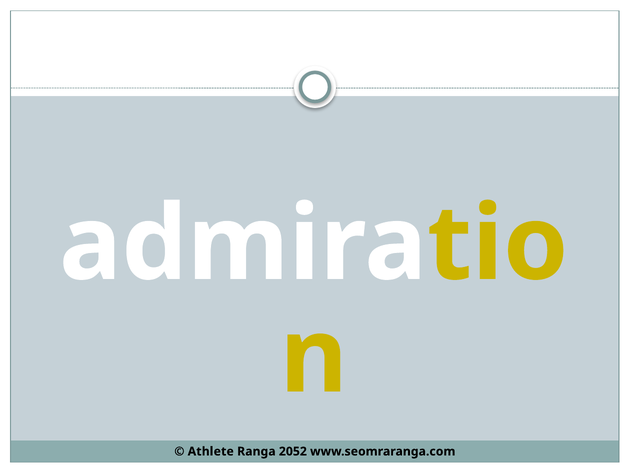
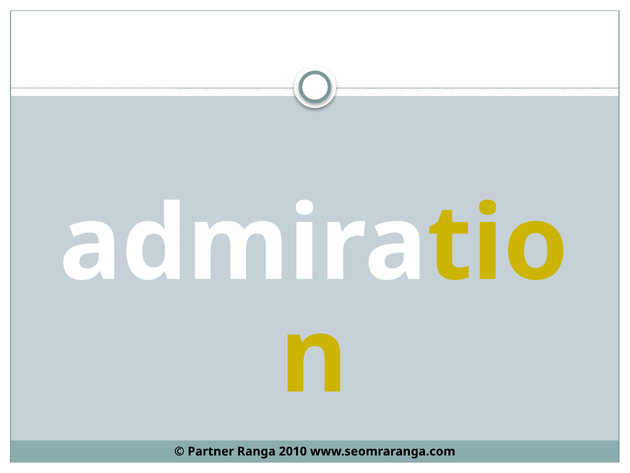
Athlete: Athlete -> Partner
2052: 2052 -> 2010
